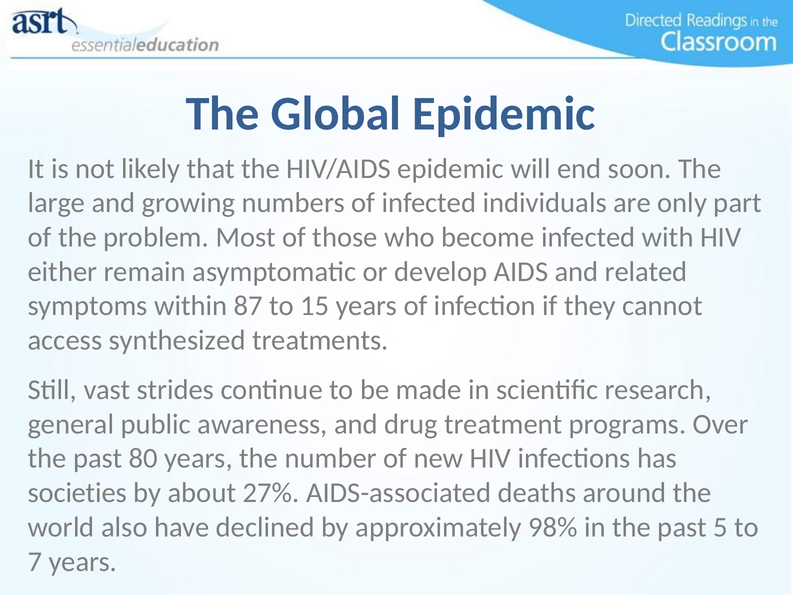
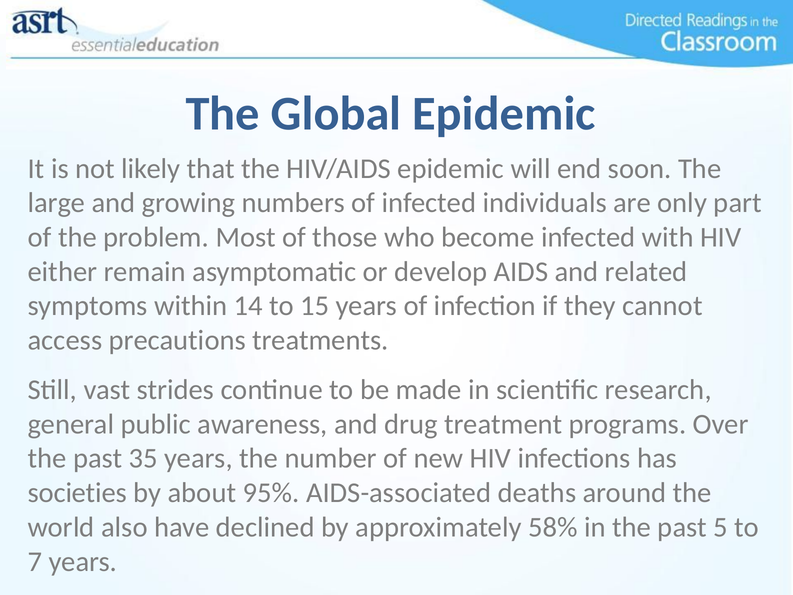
87: 87 -> 14
synthesized: synthesized -> precautions
80: 80 -> 35
27%: 27% -> 95%
98%: 98% -> 58%
